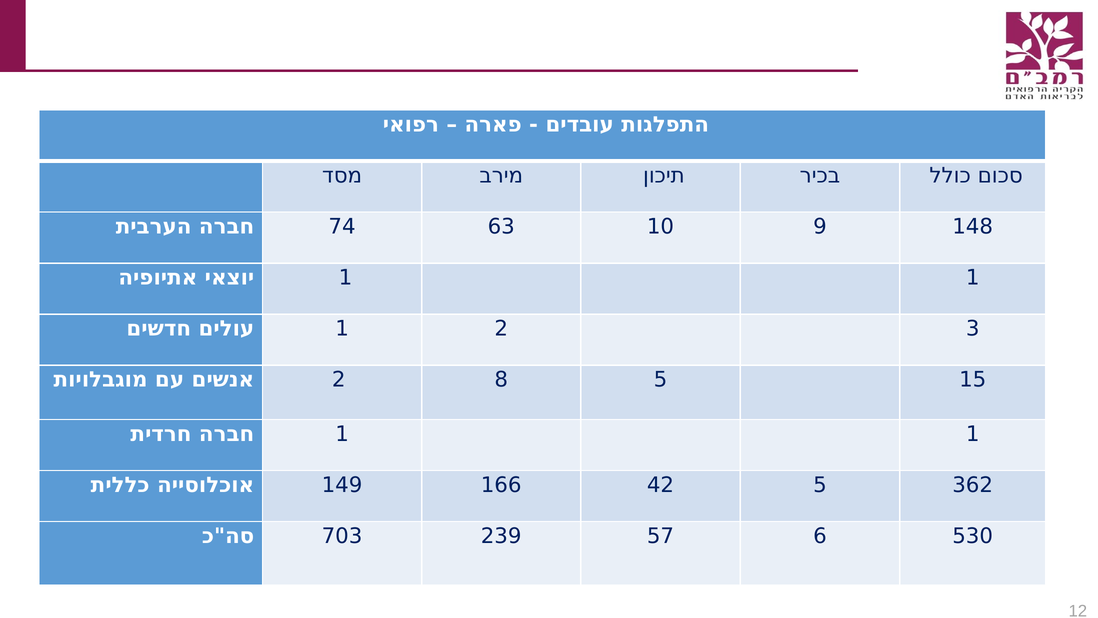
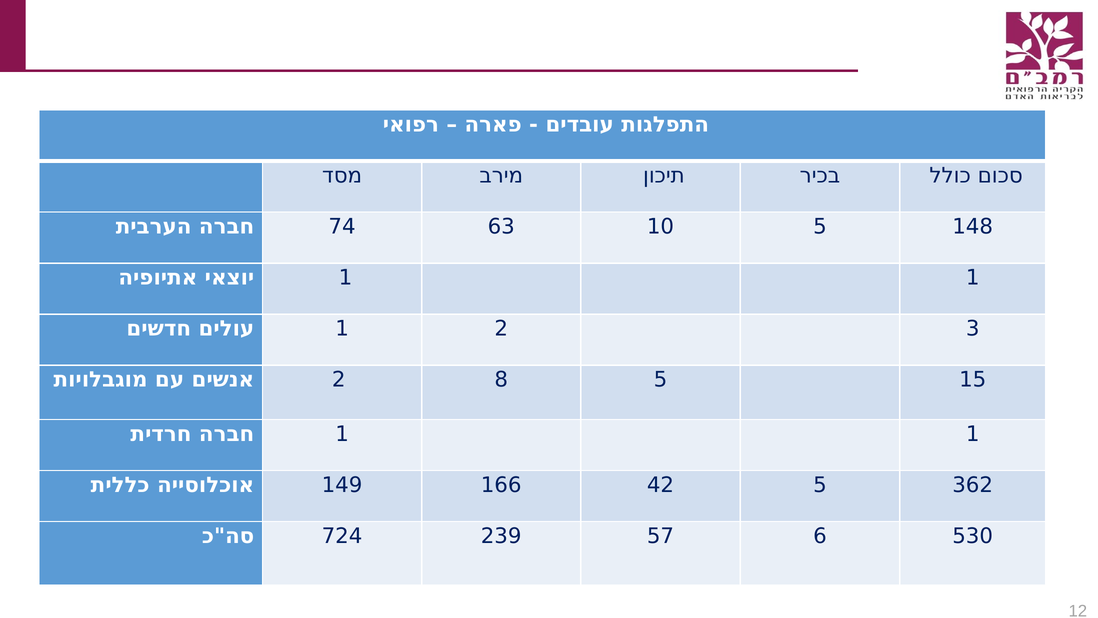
10 9: 9 -> 5
703: 703 -> 724
